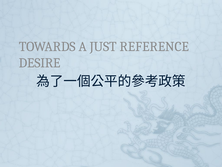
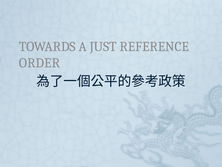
DESIRE: DESIRE -> ORDER
